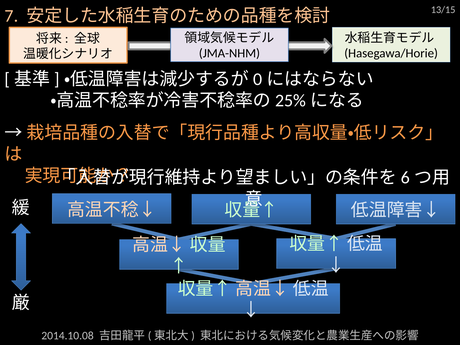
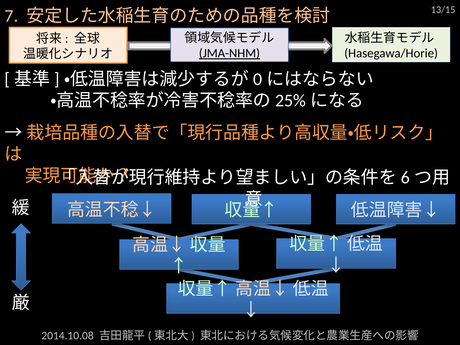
JMA-NHM underline: none -> present
